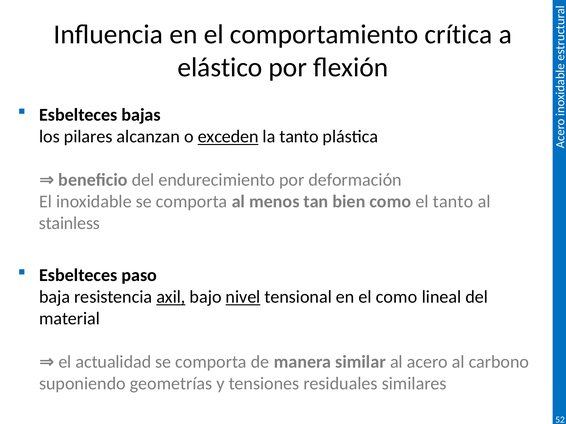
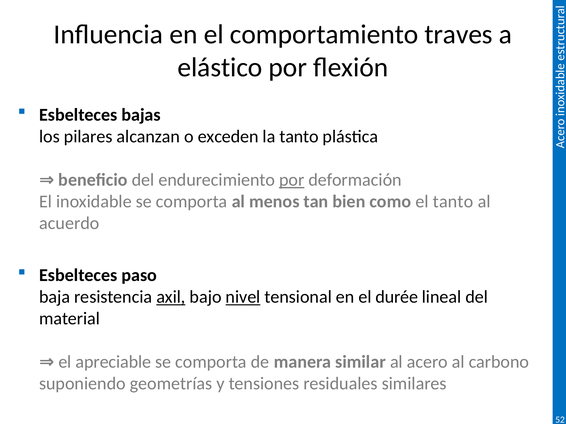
crítica: crítica -> traves
exceden underline: present -> none
por at (292, 180) underline: none -> present
stainless: stainless -> acuerdo
el como: como -> durée
actualidad: actualidad -> apreciable
